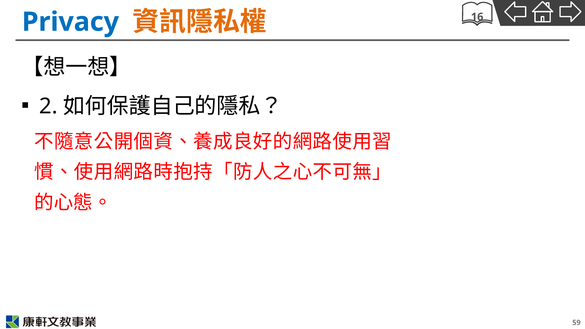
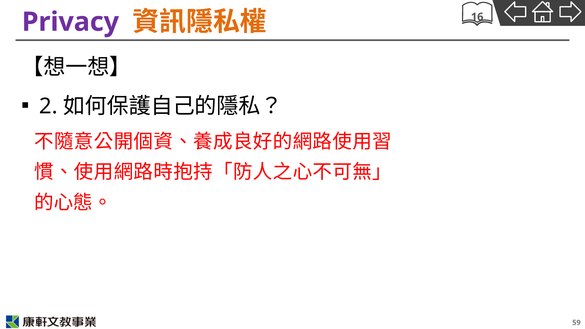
Privacy colour: blue -> purple
